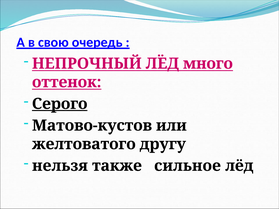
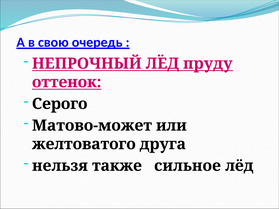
много: много -> пруду
Серого underline: present -> none
Матово-кустов: Матово-кустов -> Матово-может
другу: другу -> друга
